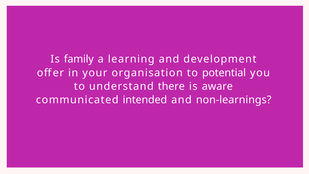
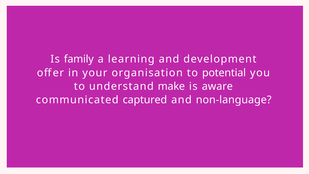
there: there -> make
intended: intended -> captured
non-learnings: non-learnings -> non-language
